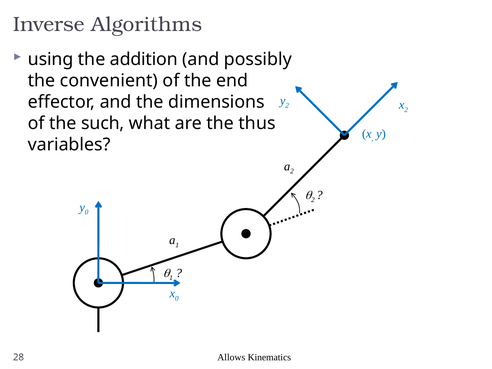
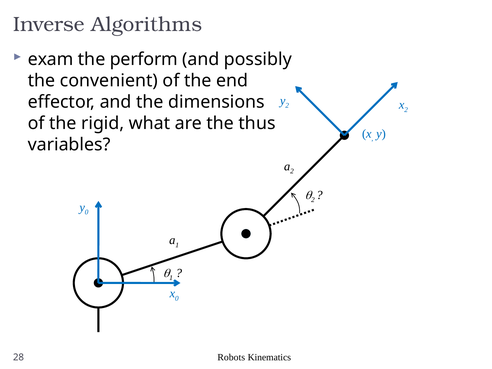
using: using -> exam
addition: addition -> perform
such: such -> rigid
Allows: Allows -> Robots
